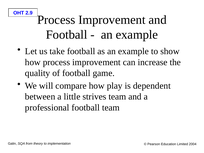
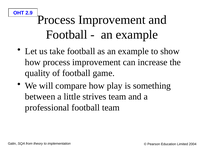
dependent: dependent -> something
